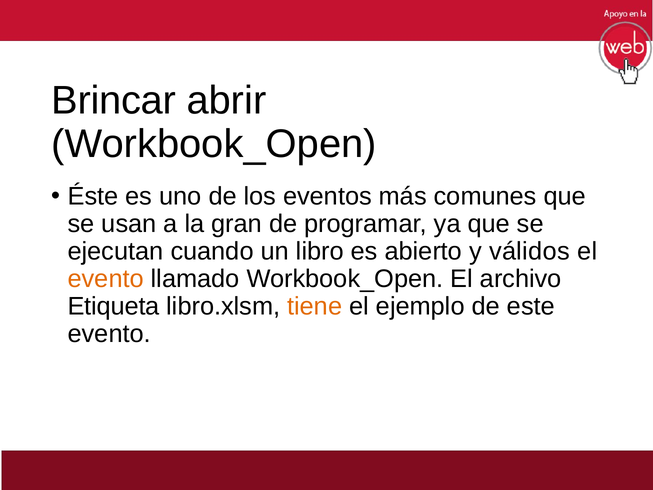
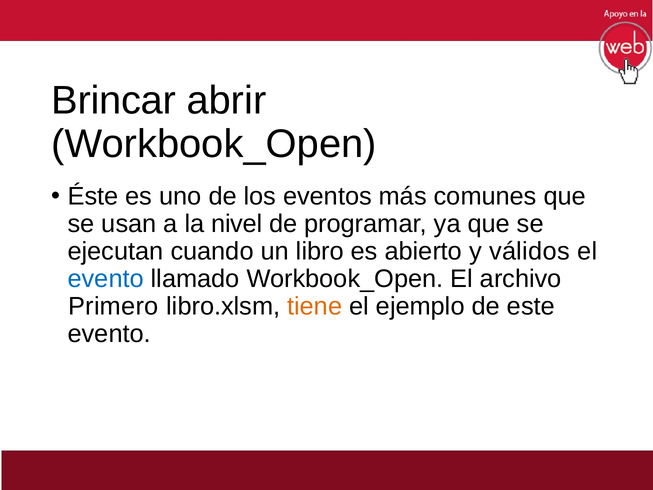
gran: gran -> nivel
evento at (106, 279) colour: orange -> blue
Etiqueta: Etiqueta -> Primero
